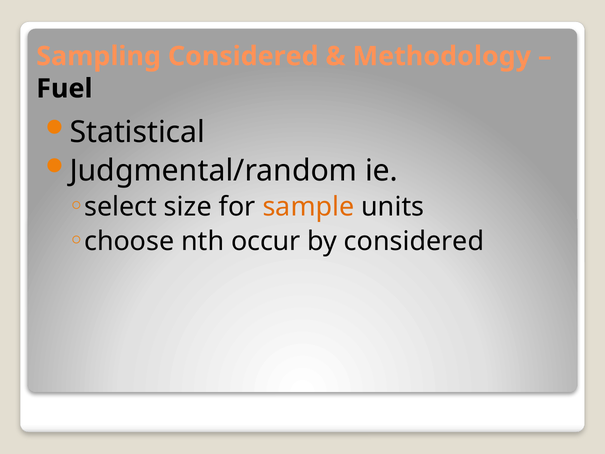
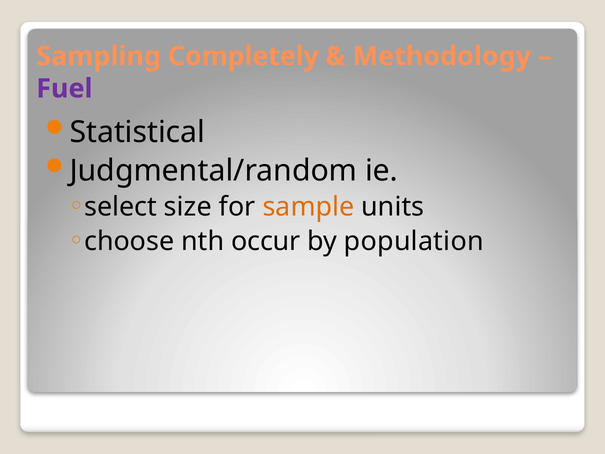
Sampling Considered: Considered -> Completely
Fuel colour: black -> purple
by considered: considered -> population
